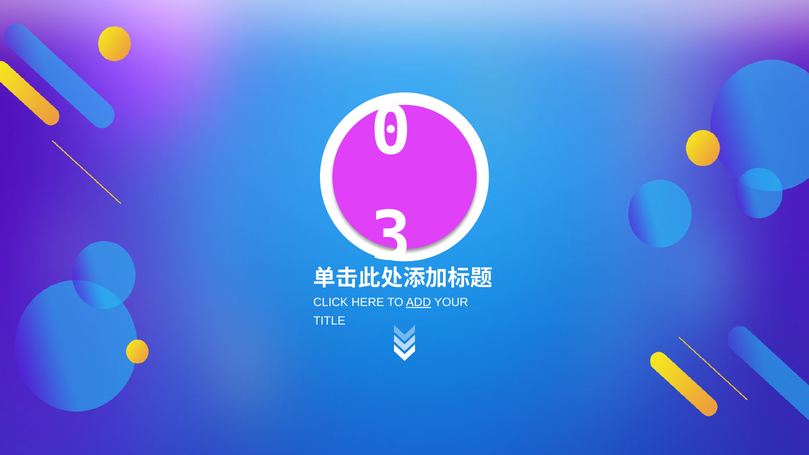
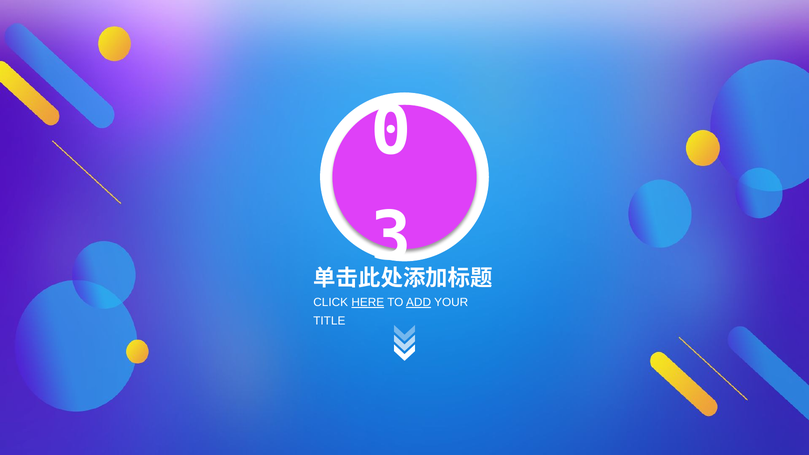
HERE underline: none -> present
